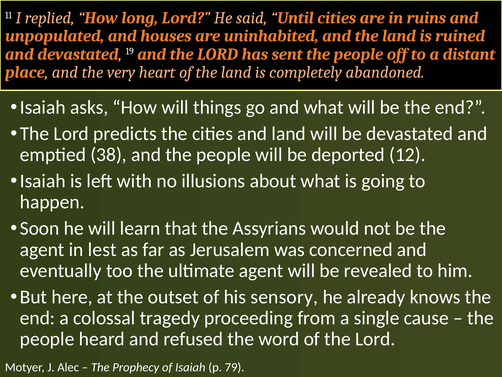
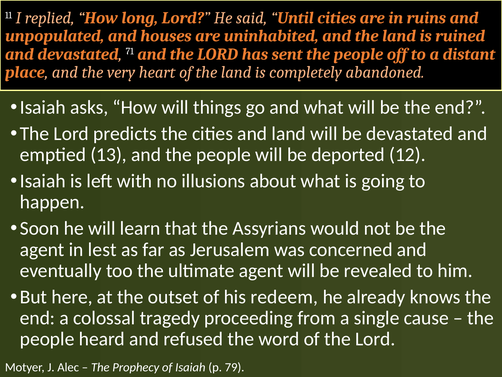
19: 19 -> 71
38: 38 -> 13
sensory: sensory -> redeem
